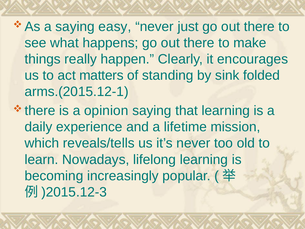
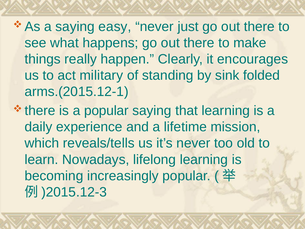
matters: matters -> military
a opinion: opinion -> popular
